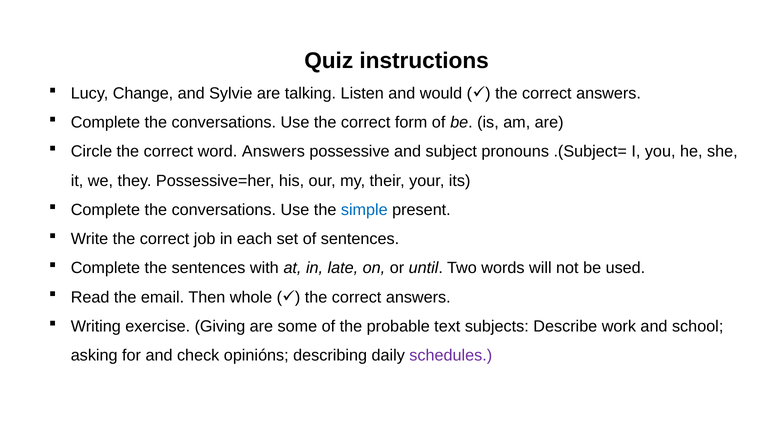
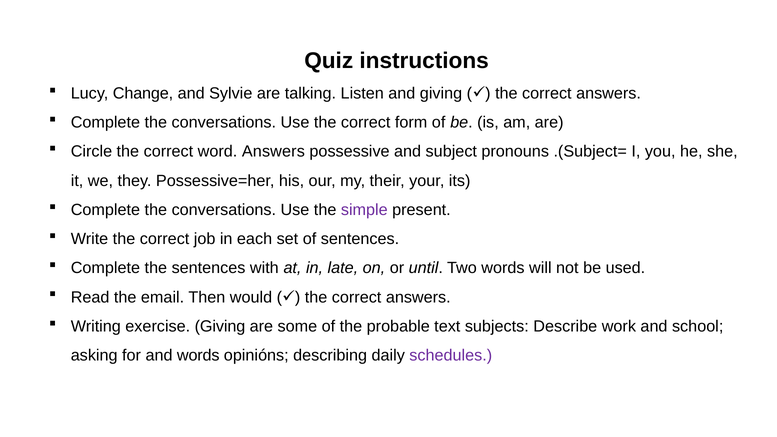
and would: would -> giving
simple colour: blue -> purple
whole: whole -> would
and check: check -> words
